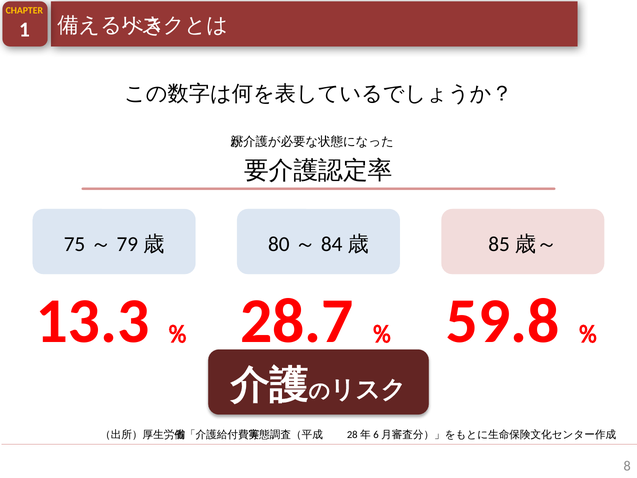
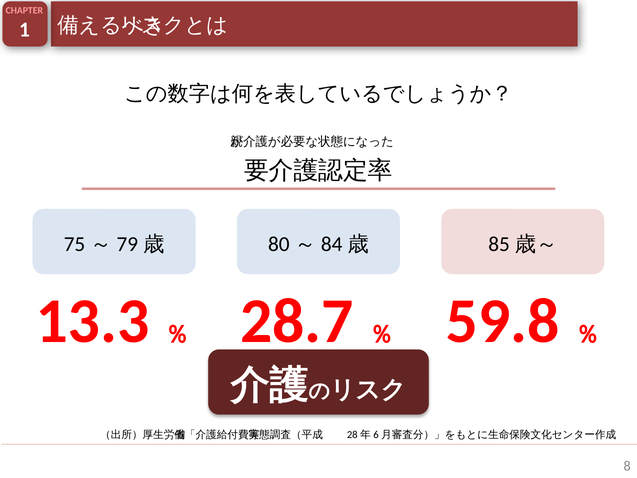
CHAPTER colour: yellow -> pink
